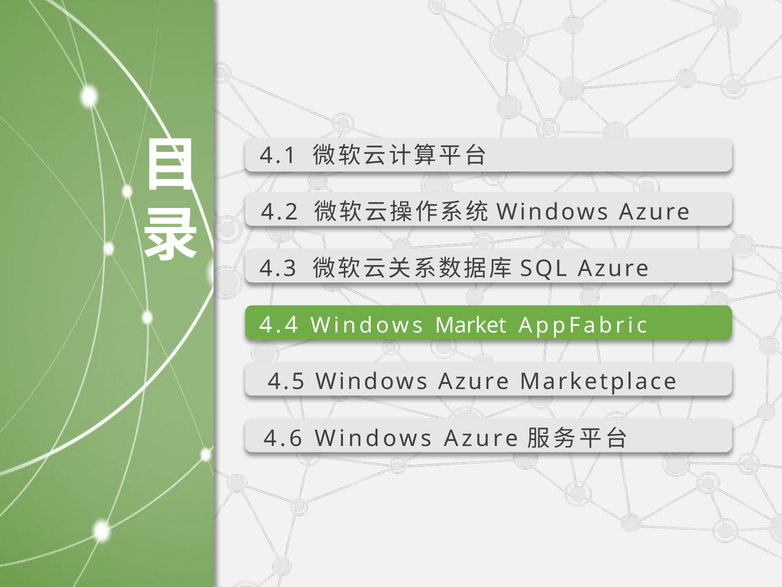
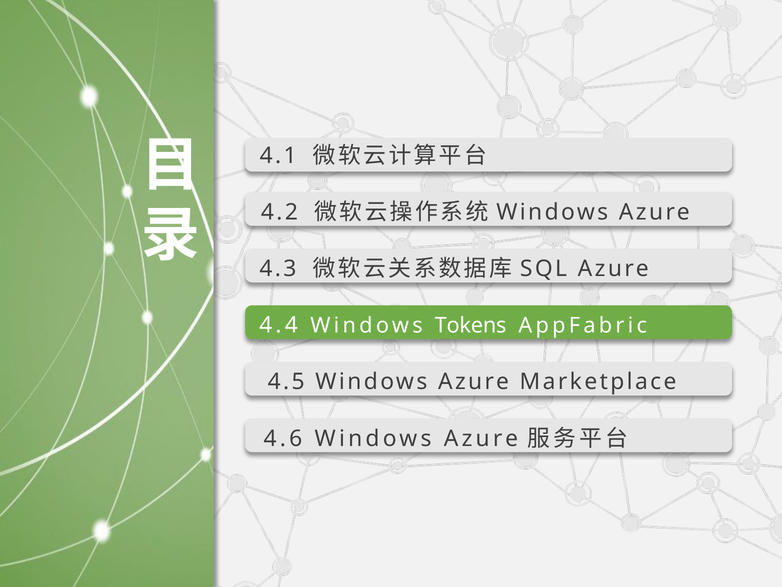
Market: Market -> Tokens
